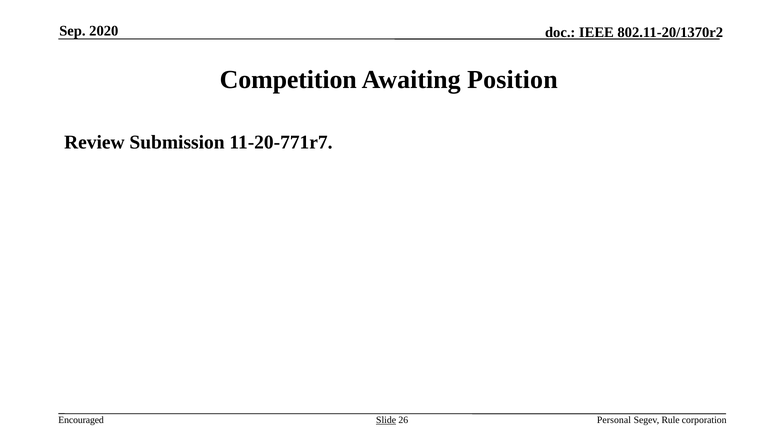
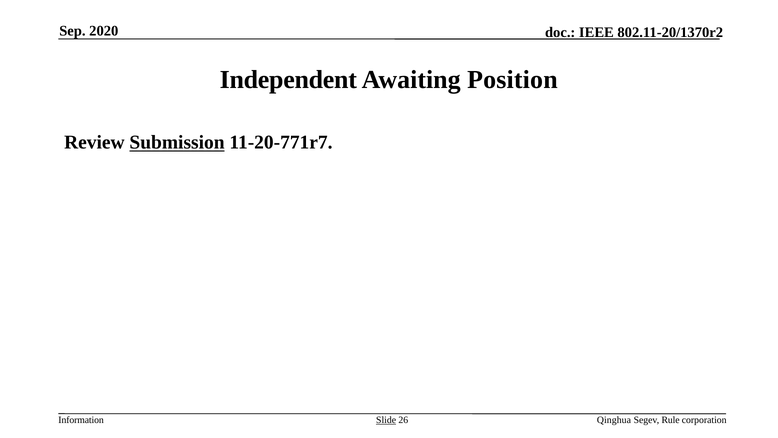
Competition: Competition -> Independent
Submission underline: none -> present
Encouraged: Encouraged -> Information
Personal: Personal -> Qinghua
